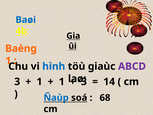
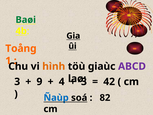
Baøi colour: blue -> green
Baèng: Baèng -> Toång
hình colour: blue -> orange
1 at (39, 82): 1 -> 9
1 at (62, 82): 1 -> 4
14: 14 -> 42
68: 68 -> 82
